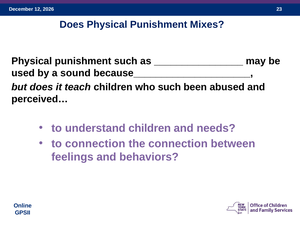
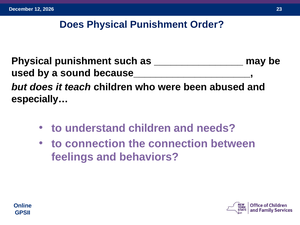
Mixes: Mixes -> Order
who such: such -> were
perceived…: perceived… -> especially…
